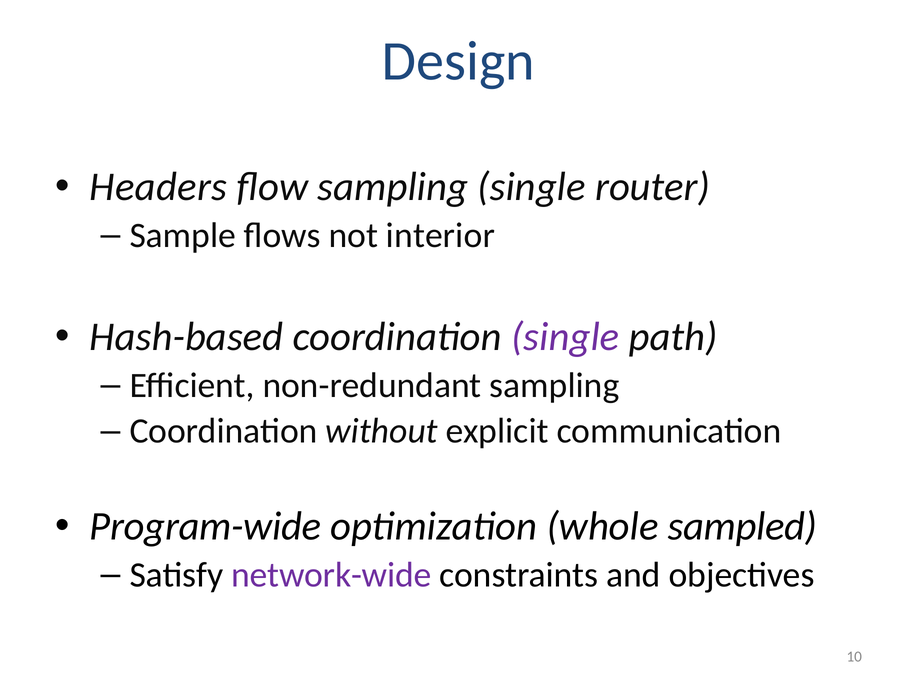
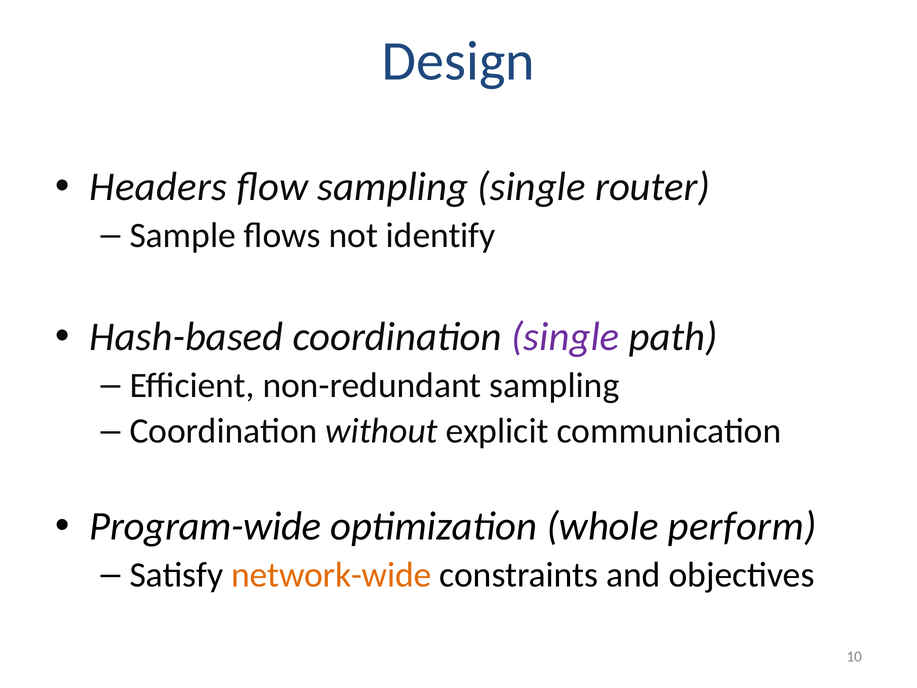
interior: interior -> identify
sampled: sampled -> perform
network-wide colour: purple -> orange
